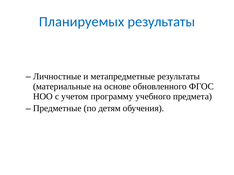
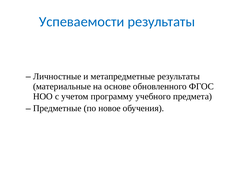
Планируемых: Планируемых -> Успеваемости
детям: детям -> новое
